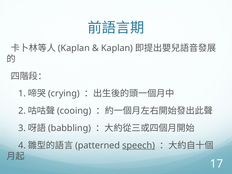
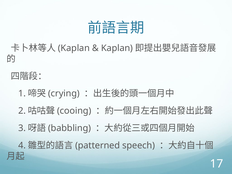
speech underline: present -> none
